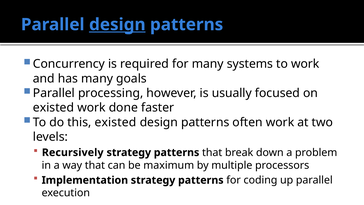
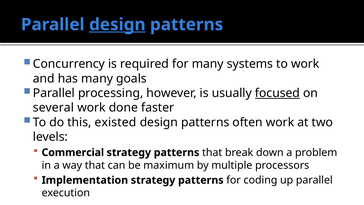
focused underline: none -> present
existed at (53, 108): existed -> several
Recursively: Recursively -> Commercial
